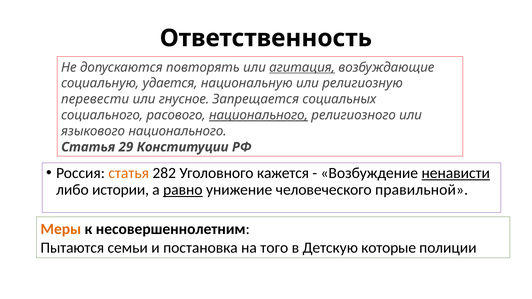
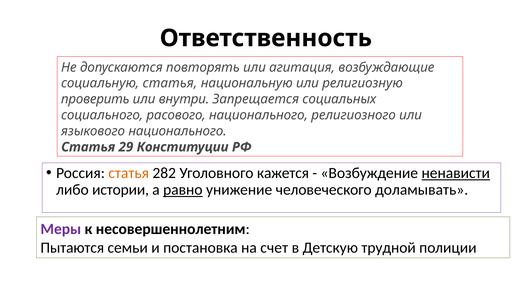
агитация underline: present -> none
социальную удается: удается -> статья
перевести: перевести -> проверить
гнусное: гнусное -> внутри
национального at (259, 115) underline: present -> none
правильной: правильной -> доламывать
Меры colour: orange -> purple
того: того -> счет
которые: которые -> трудной
